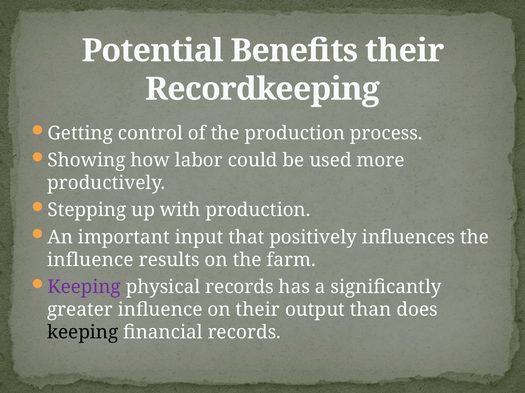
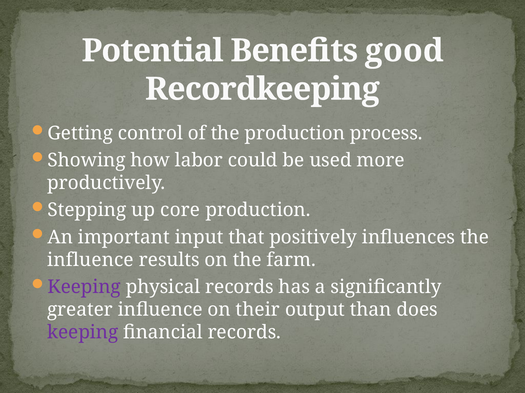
Benefits their: their -> good
with: with -> core
keeping at (83, 333) colour: black -> purple
